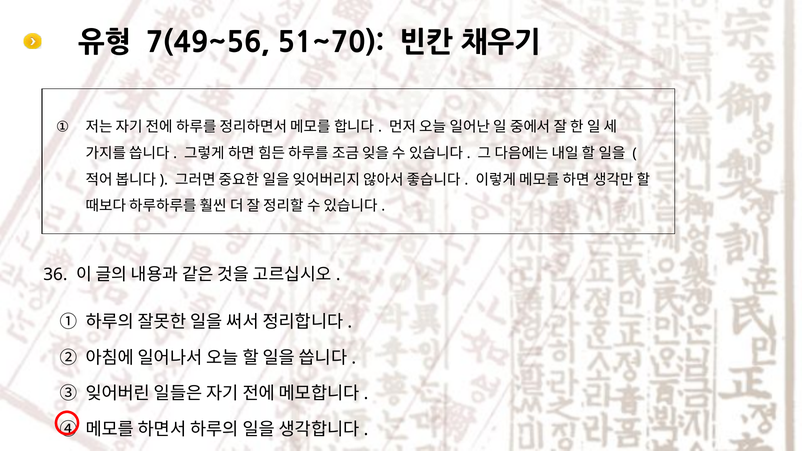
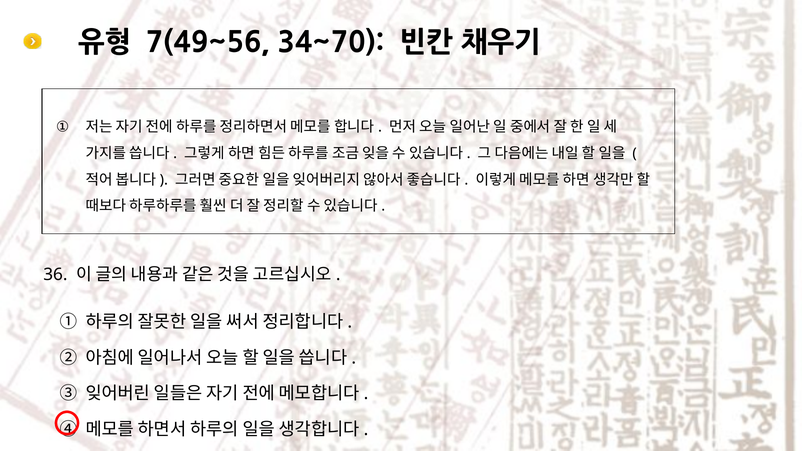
51~70: 51~70 -> 34~70
